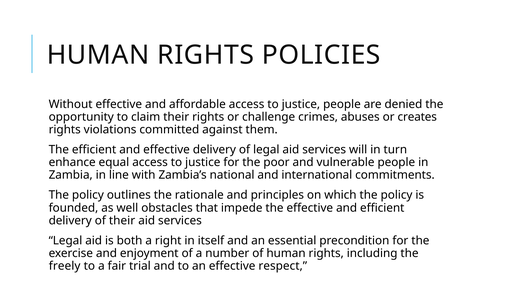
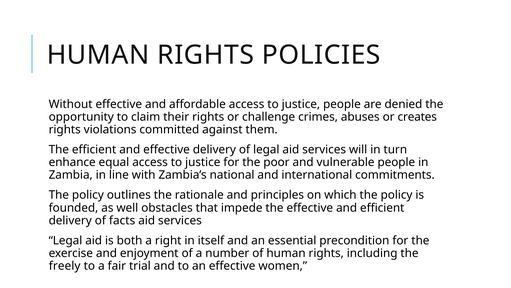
of their: their -> facts
respect: respect -> women
